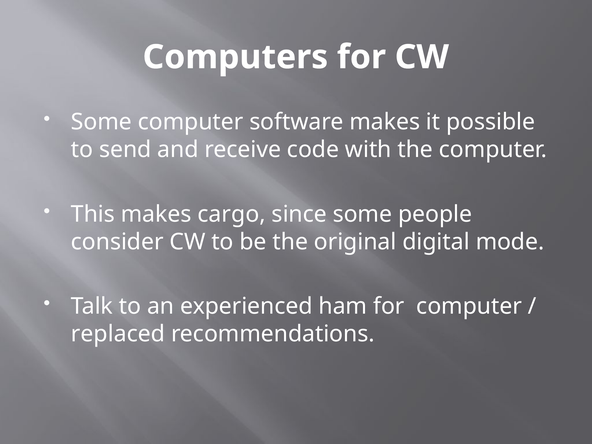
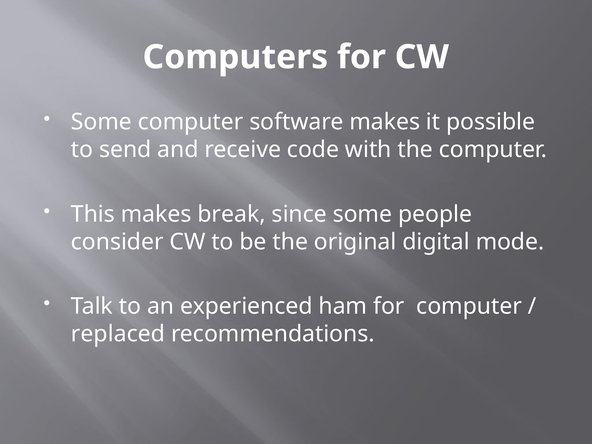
cargo: cargo -> break
